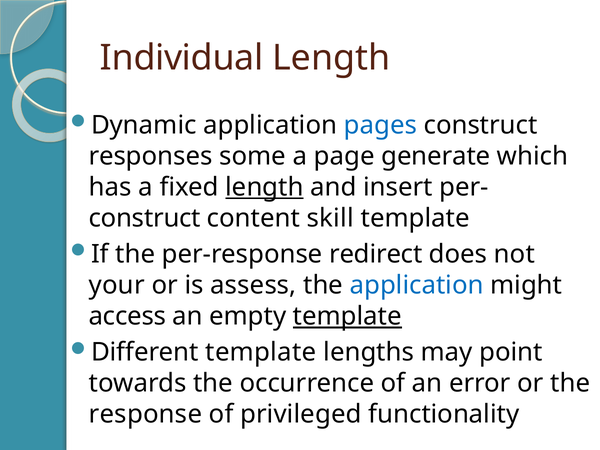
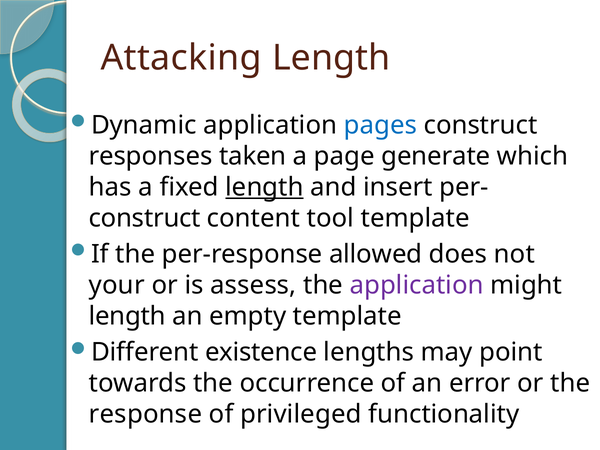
Individual: Individual -> Attacking
some: some -> taken
skill: skill -> tool
redirect: redirect -> allowed
application at (417, 285) colour: blue -> purple
access at (127, 316): access -> length
template at (347, 316) underline: present -> none
Different template: template -> existence
